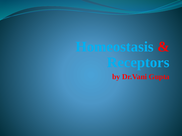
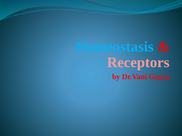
Receptors colour: light blue -> pink
